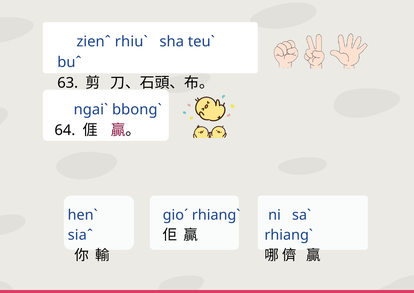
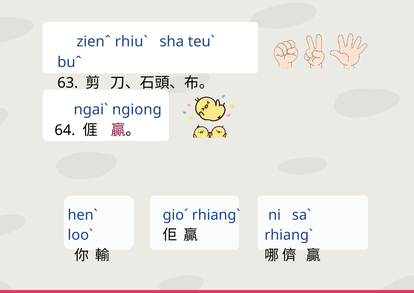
bbongˋ: bbongˋ -> ngiong
siaˆ: siaˆ -> looˋ
